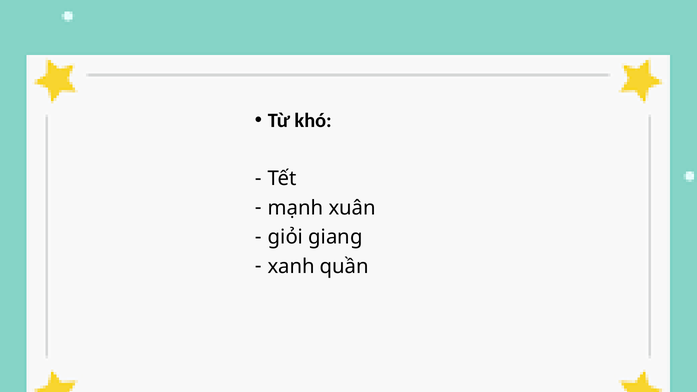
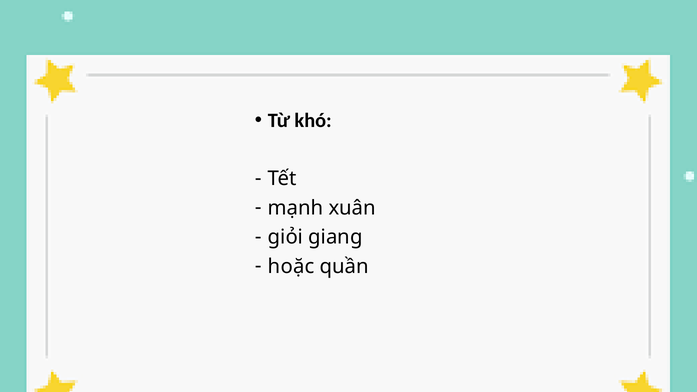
xanh: xanh -> hoặc
